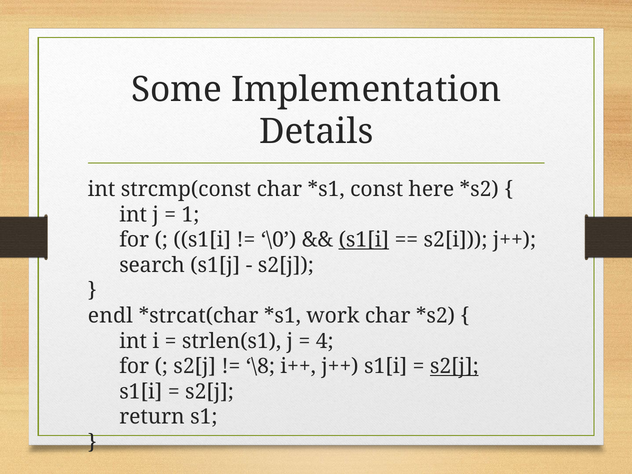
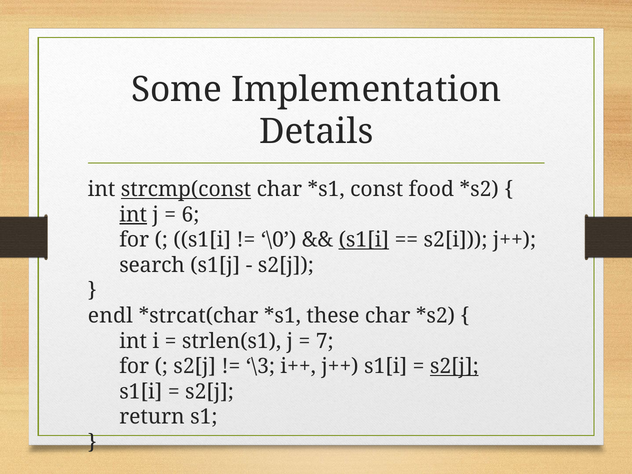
strcmp(const underline: none -> present
here: here -> food
int at (133, 215) underline: none -> present
1: 1 -> 6
work: work -> these
4: 4 -> 7
\8: \8 -> \3
